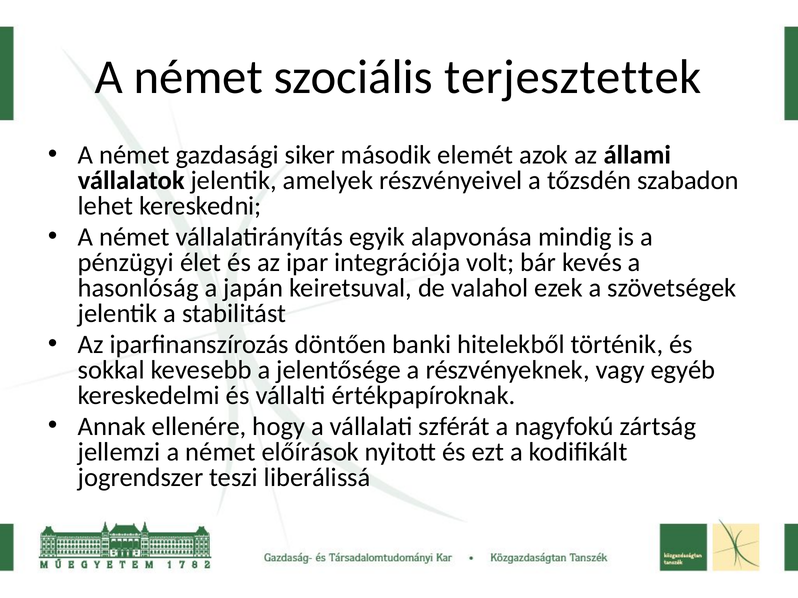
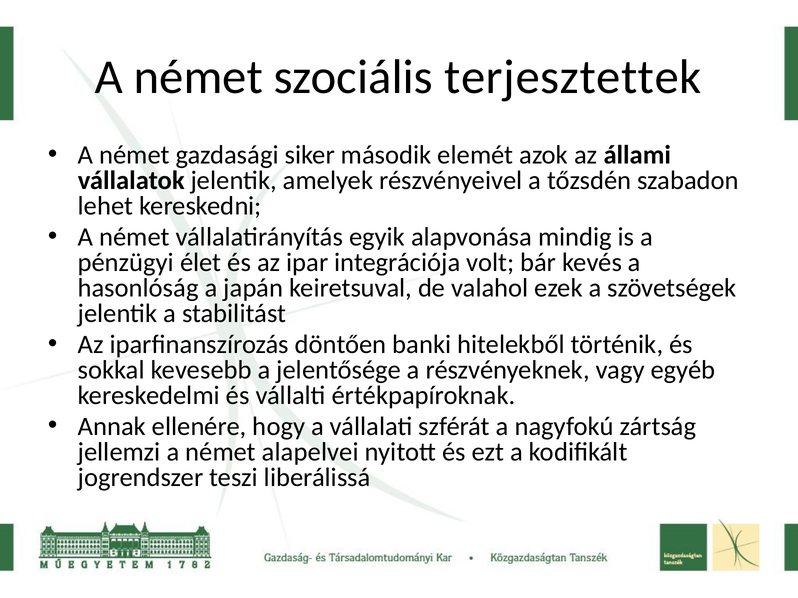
előírások: előírások -> alapelvei
